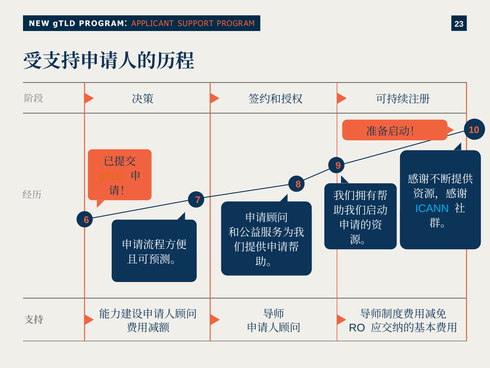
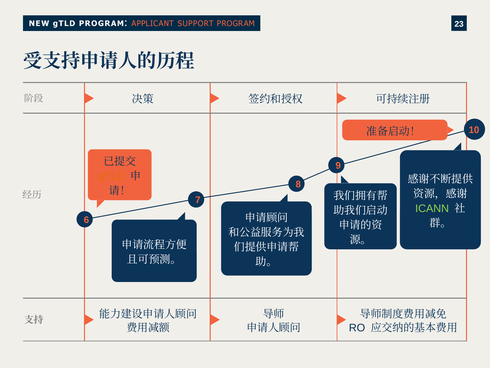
ICANN colour: light blue -> light green
